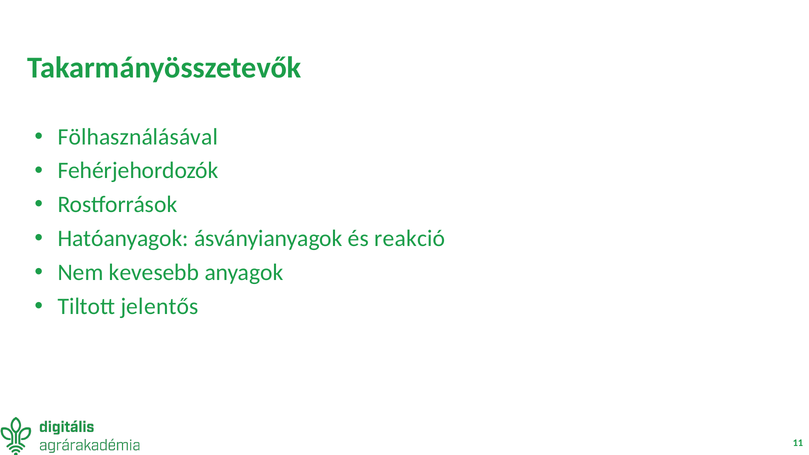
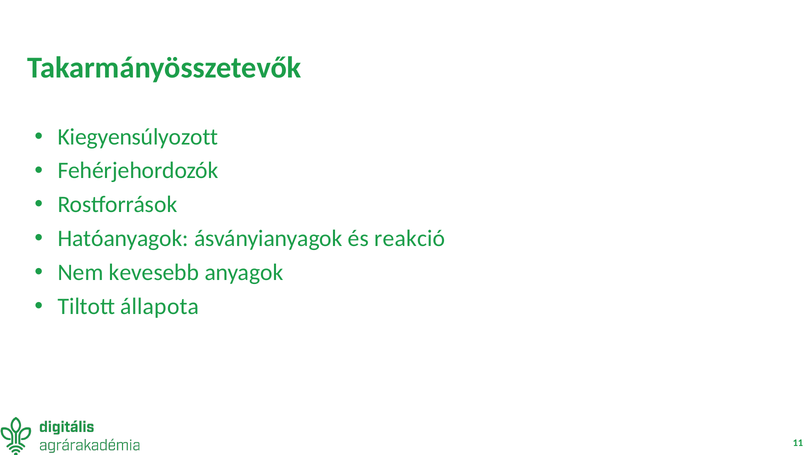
Fölhasználásával: Fölhasználásával -> Kiegyensúlyozott
jelentős: jelentős -> állapota
